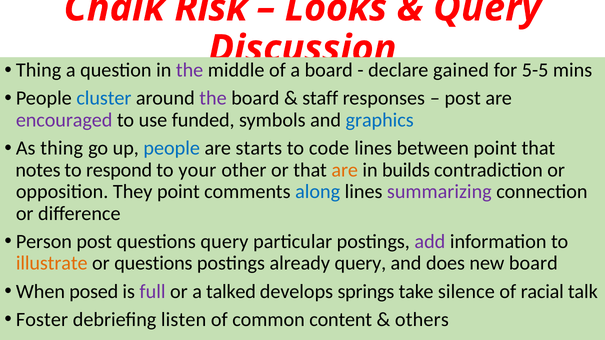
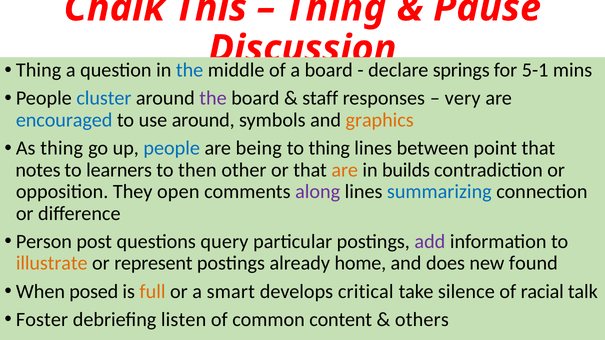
Risk: Risk -> This
Looks at (336, 8): Looks -> Thing
Query at (487, 8): Query -> Pause
the at (190, 70) colour: purple -> blue
gained: gained -> springs
5-5: 5-5 -> 5-1
post at (463, 98): post -> very
encouraged colour: purple -> blue
use funded: funded -> around
graphics colour: blue -> orange
starts: starts -> being
to code: code -> thing
respond: respond -> learners
your: your -> then
They point: point -> open
along colour: blue -> purple
summarizing colour: purple -> blue
or questions: questions -> represent
already query: query -> home
new board: board -> found
full colour: purple -> orange
talked: talked -> smart
springs: springs -> critical
